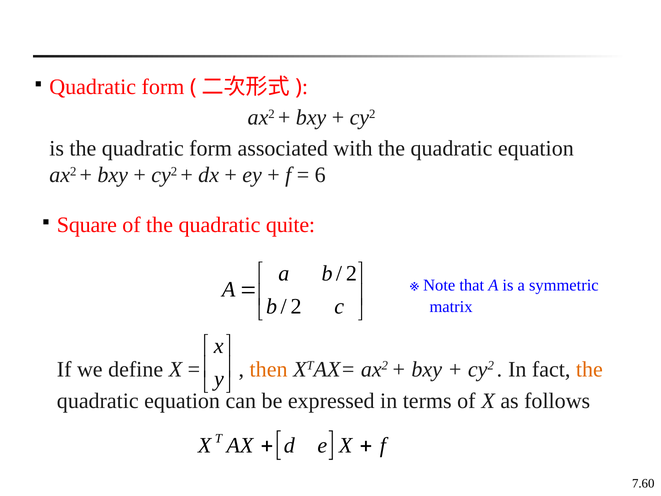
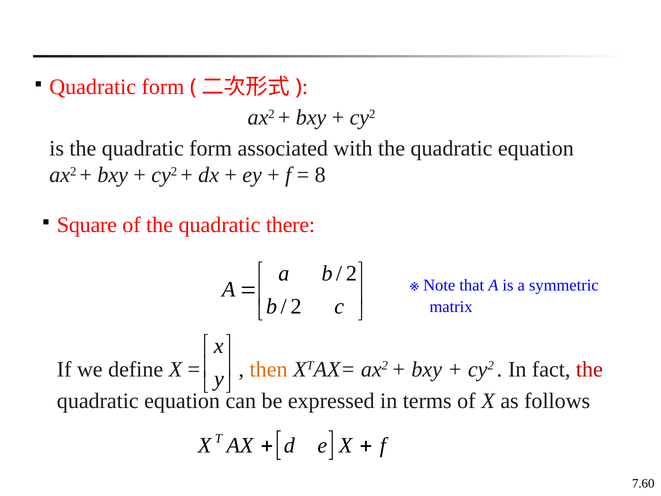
6: 6 -> 8
quite: quite -> there
the at (589, 369) colour: orange -> red
